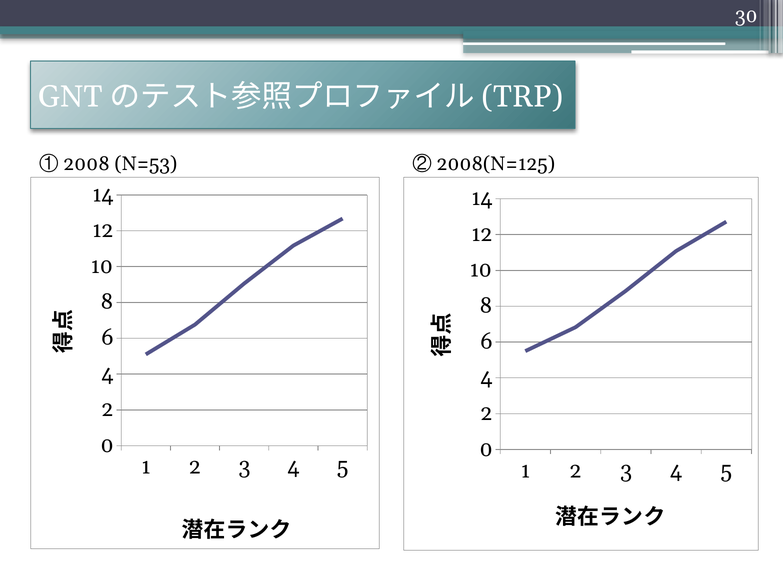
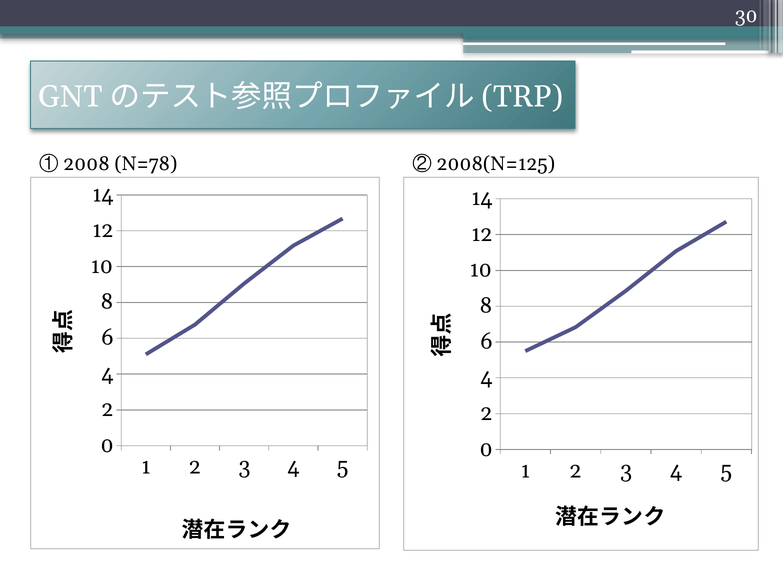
N=53: N=53 -> N=78
